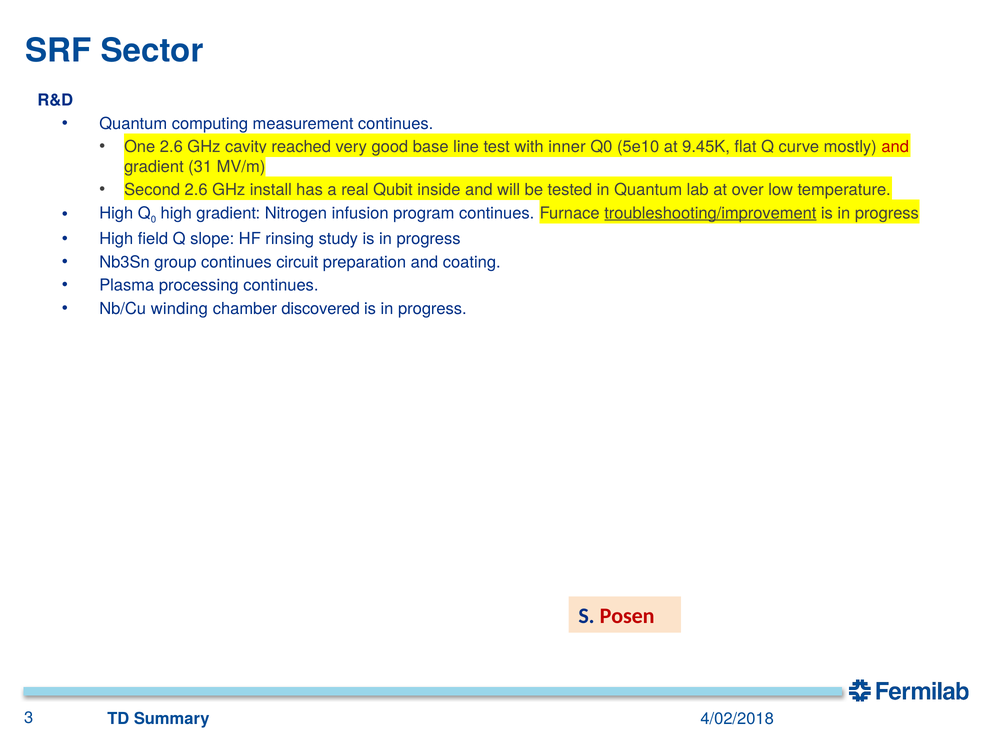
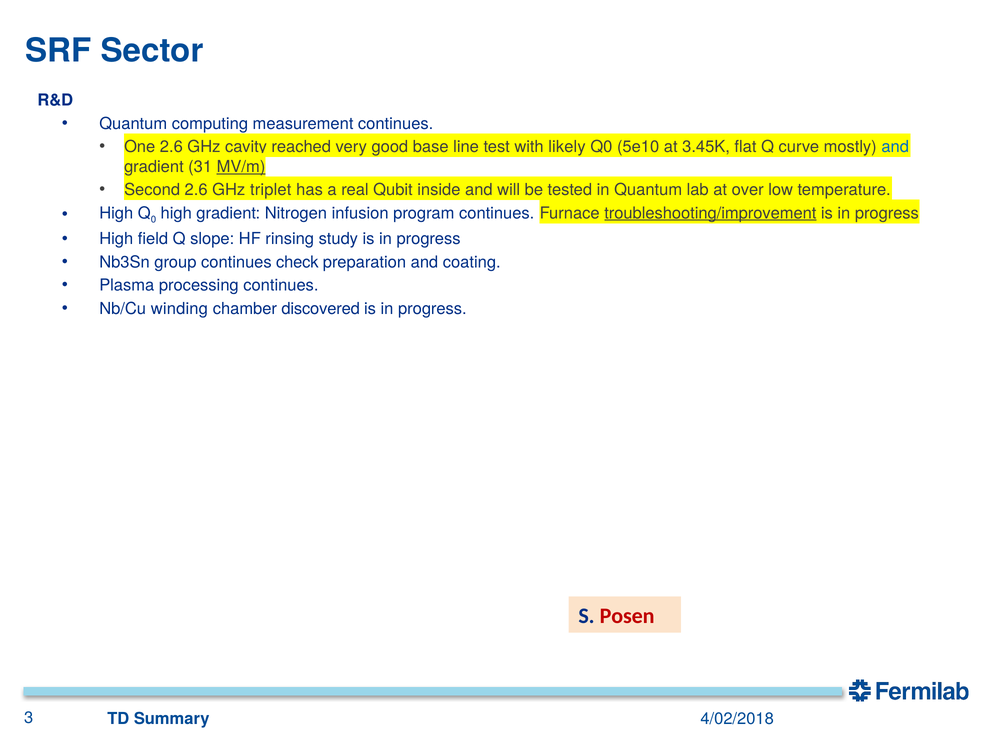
inner: inner -> likely
9.45K: 9.45K -> 3.45K
and at (895, 147) colour: red -> blue
MV/m underline: none -> present
install: install -> triplet
circuit: circuit -> check
